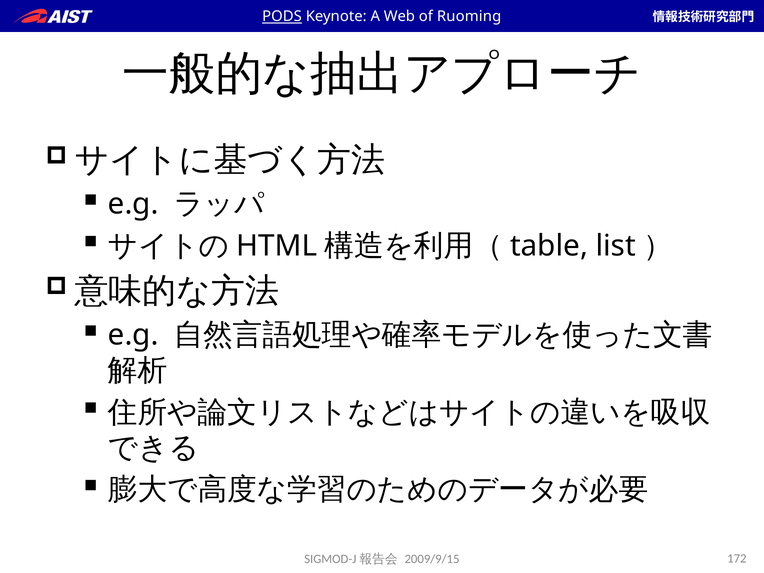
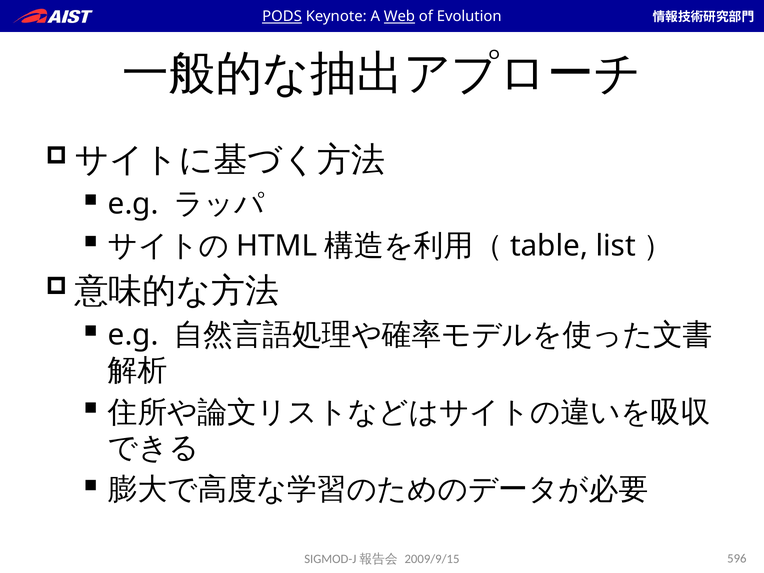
Web underline: none -> present
Ruoming: Ruoming -> Evolution
172: 172 -> 596
